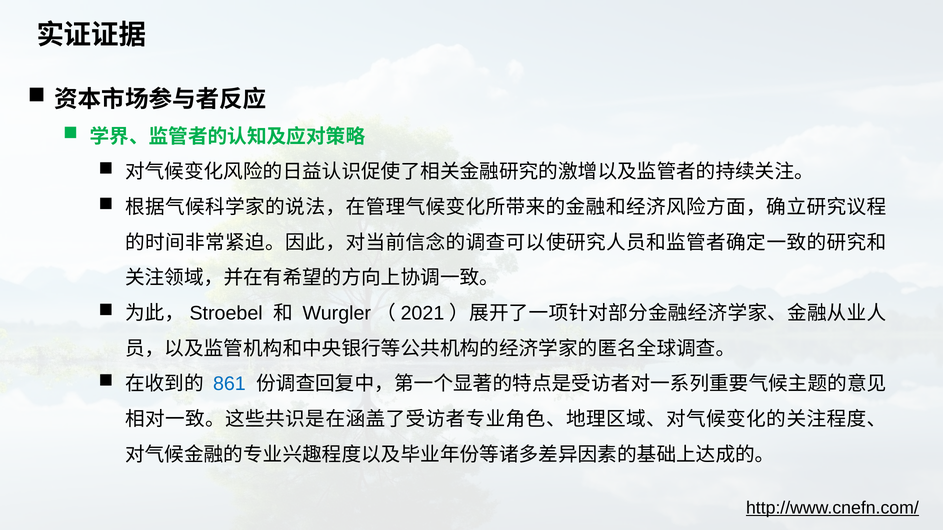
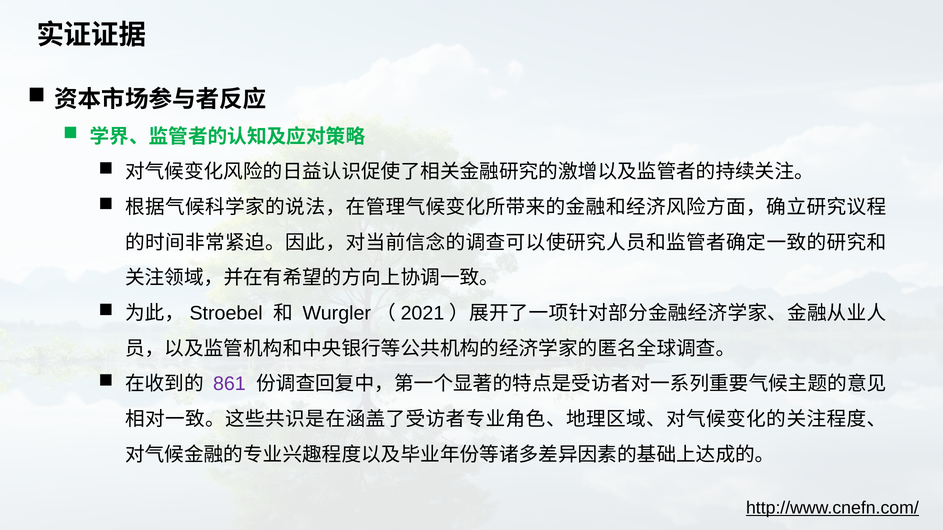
861 colour: blue -> purple
